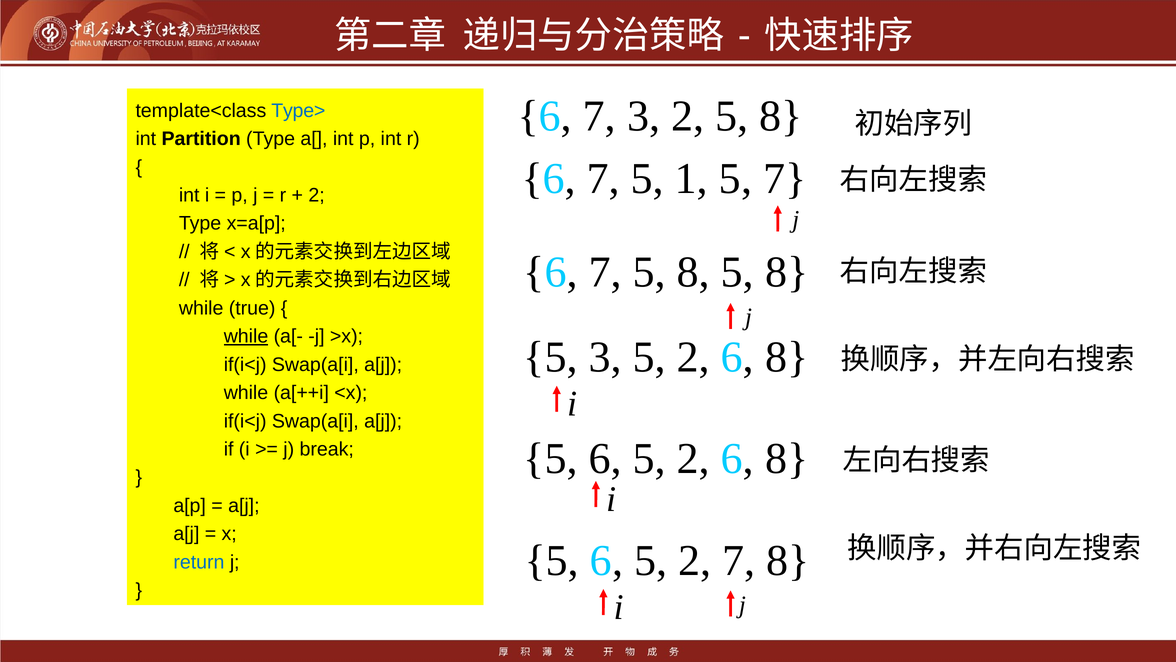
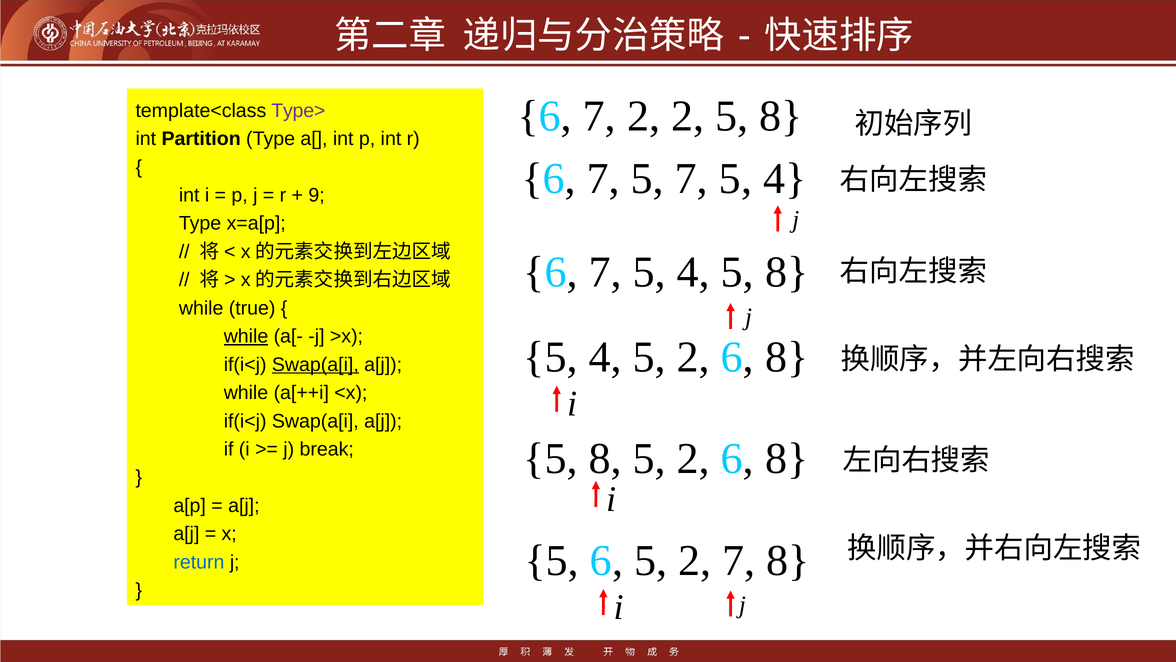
7 3: 3 -> 2
Type> colour: blue -> purple
5 1: 1 -> 7
7 at (785, 178): 7 -> 4
2 at (317, 195): 2 -> 9
6 7 5 8: 8 -> 4
3 at (605, 357): 3 -> 4
Swap(a[i at (315, 364) underline: none -> present
6 at (605, 459): 6 -> 8
